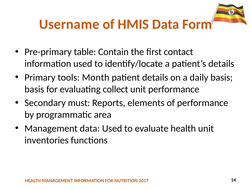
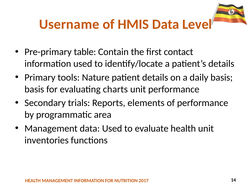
Form: Form -> Level
Month: Month -> Nature
collect: collect -> charts
must: must -> trials
